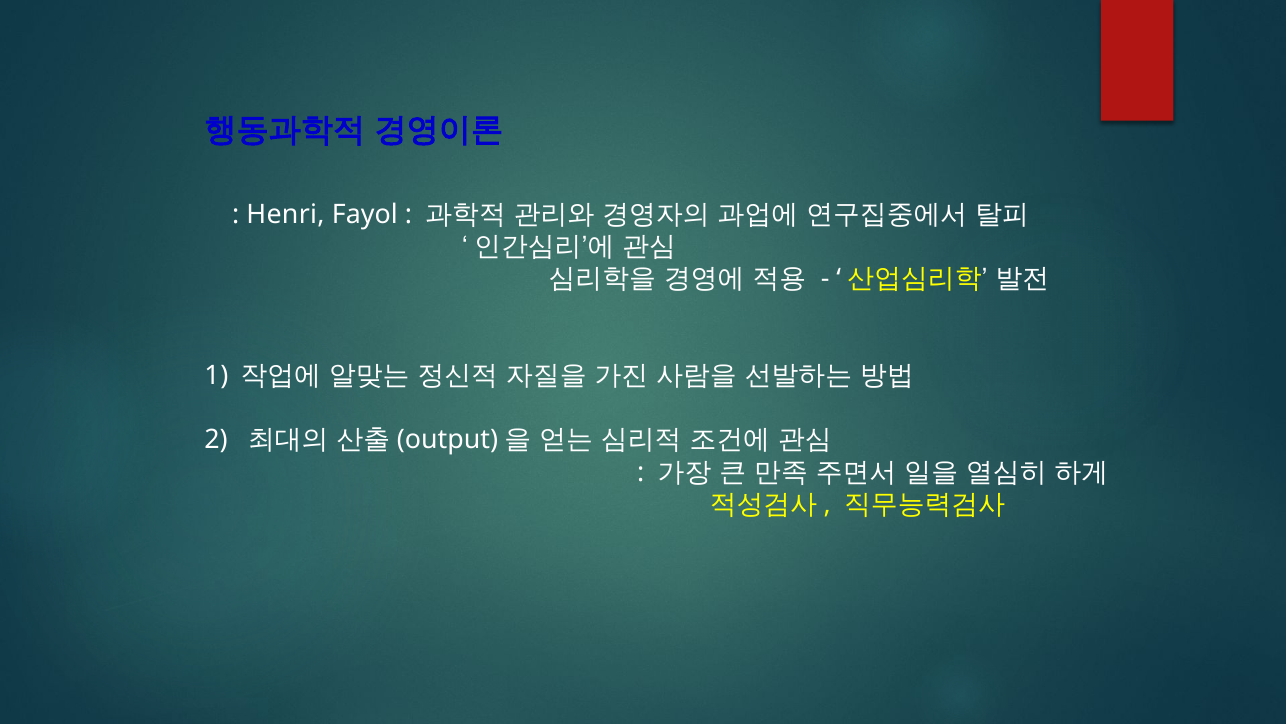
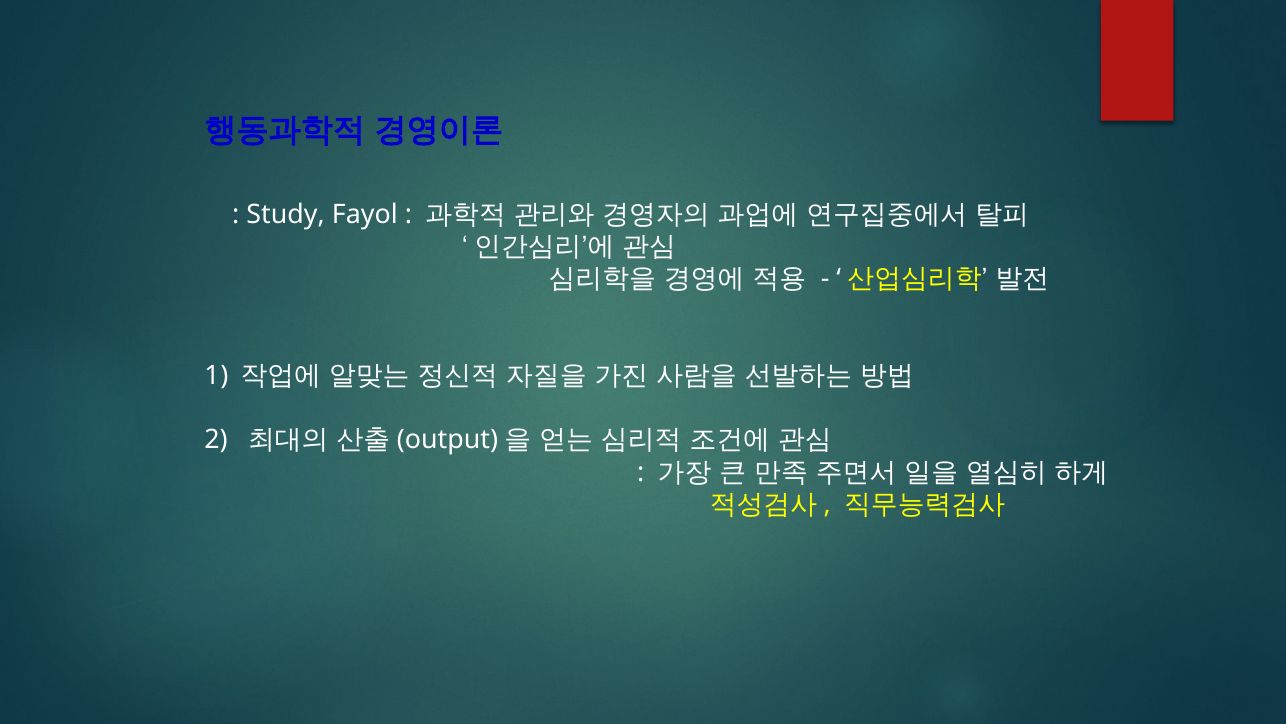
Henri: Henri -> Study
